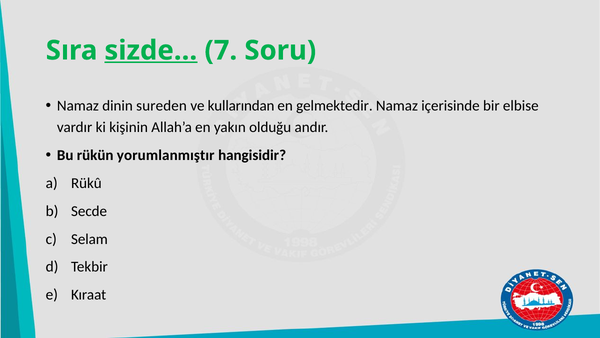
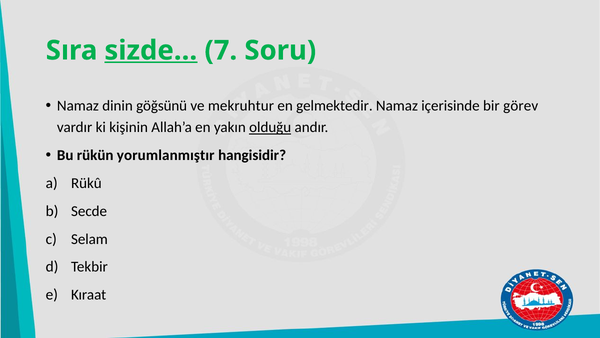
sureden: sureden -> göğsünü
kullarından: kullarından -> mekruhtur
elbise: elbise -> görev
olduğu underline: none -> present
